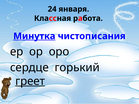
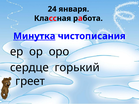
греет underline: present -> none
